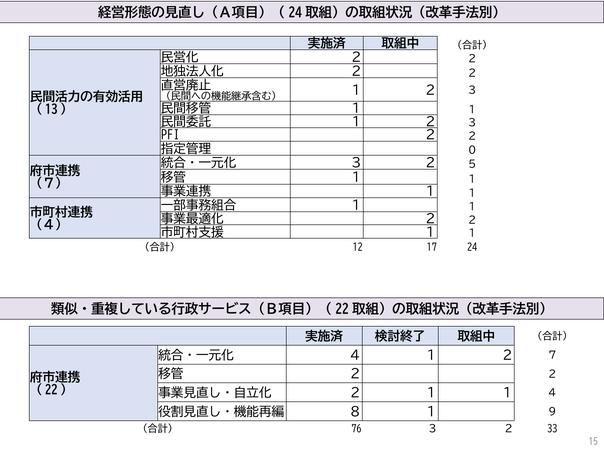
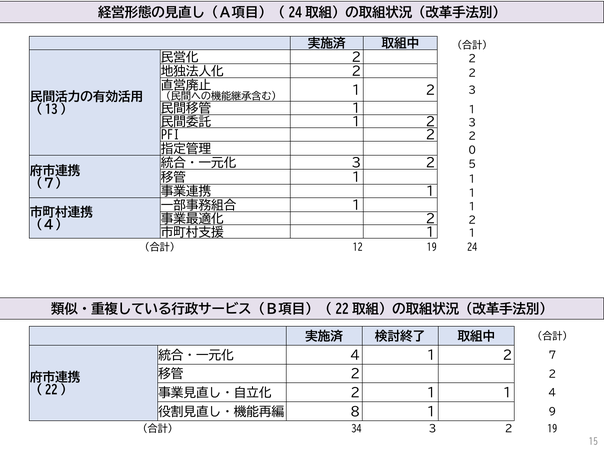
12 17: 17 -> 19
76: 76 -> 34
２ 33: 33 -> 19
